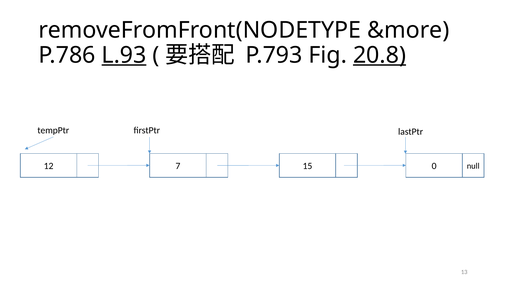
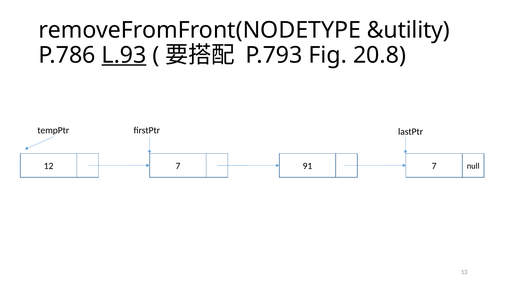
&more: &more -> &utility
20.8 underline: present -> none
15: 15 -> 91
12 0: 0 -> 7
